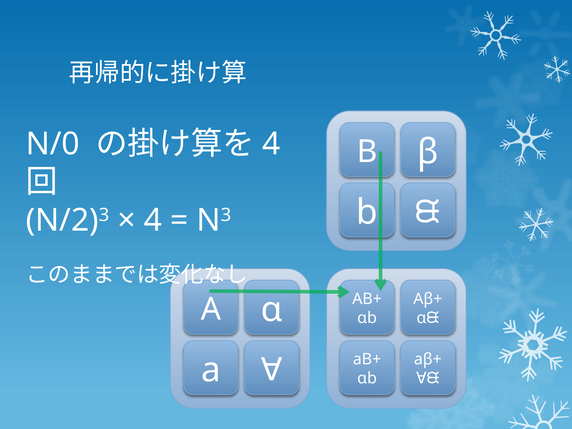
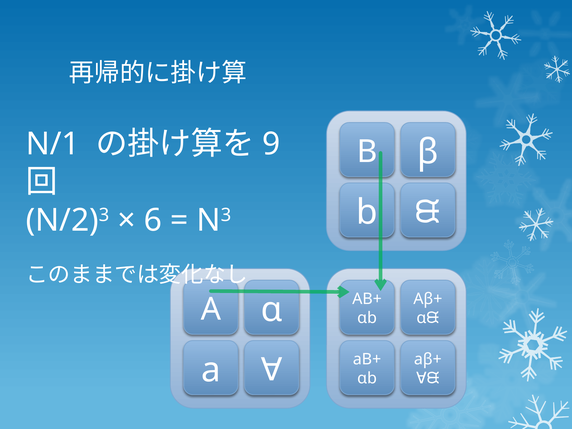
N/0: N/0 -> N/1
4 at (271, 144): 4 -> 9
4 at (153, 220): 4 -> 6
